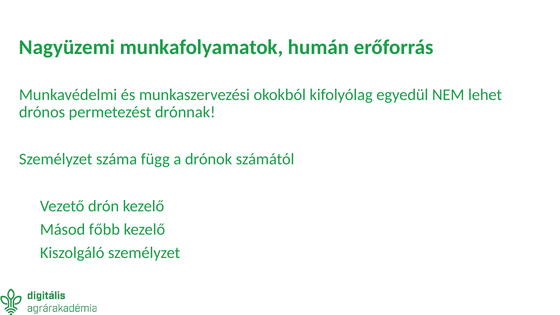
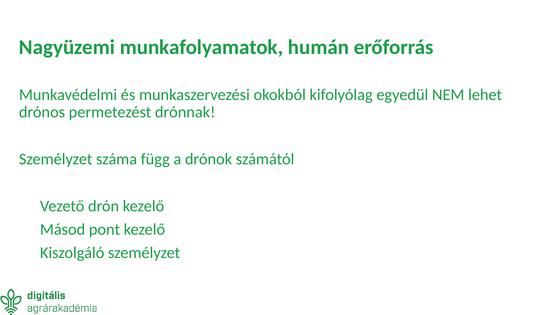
főbb: főbb -> pont
